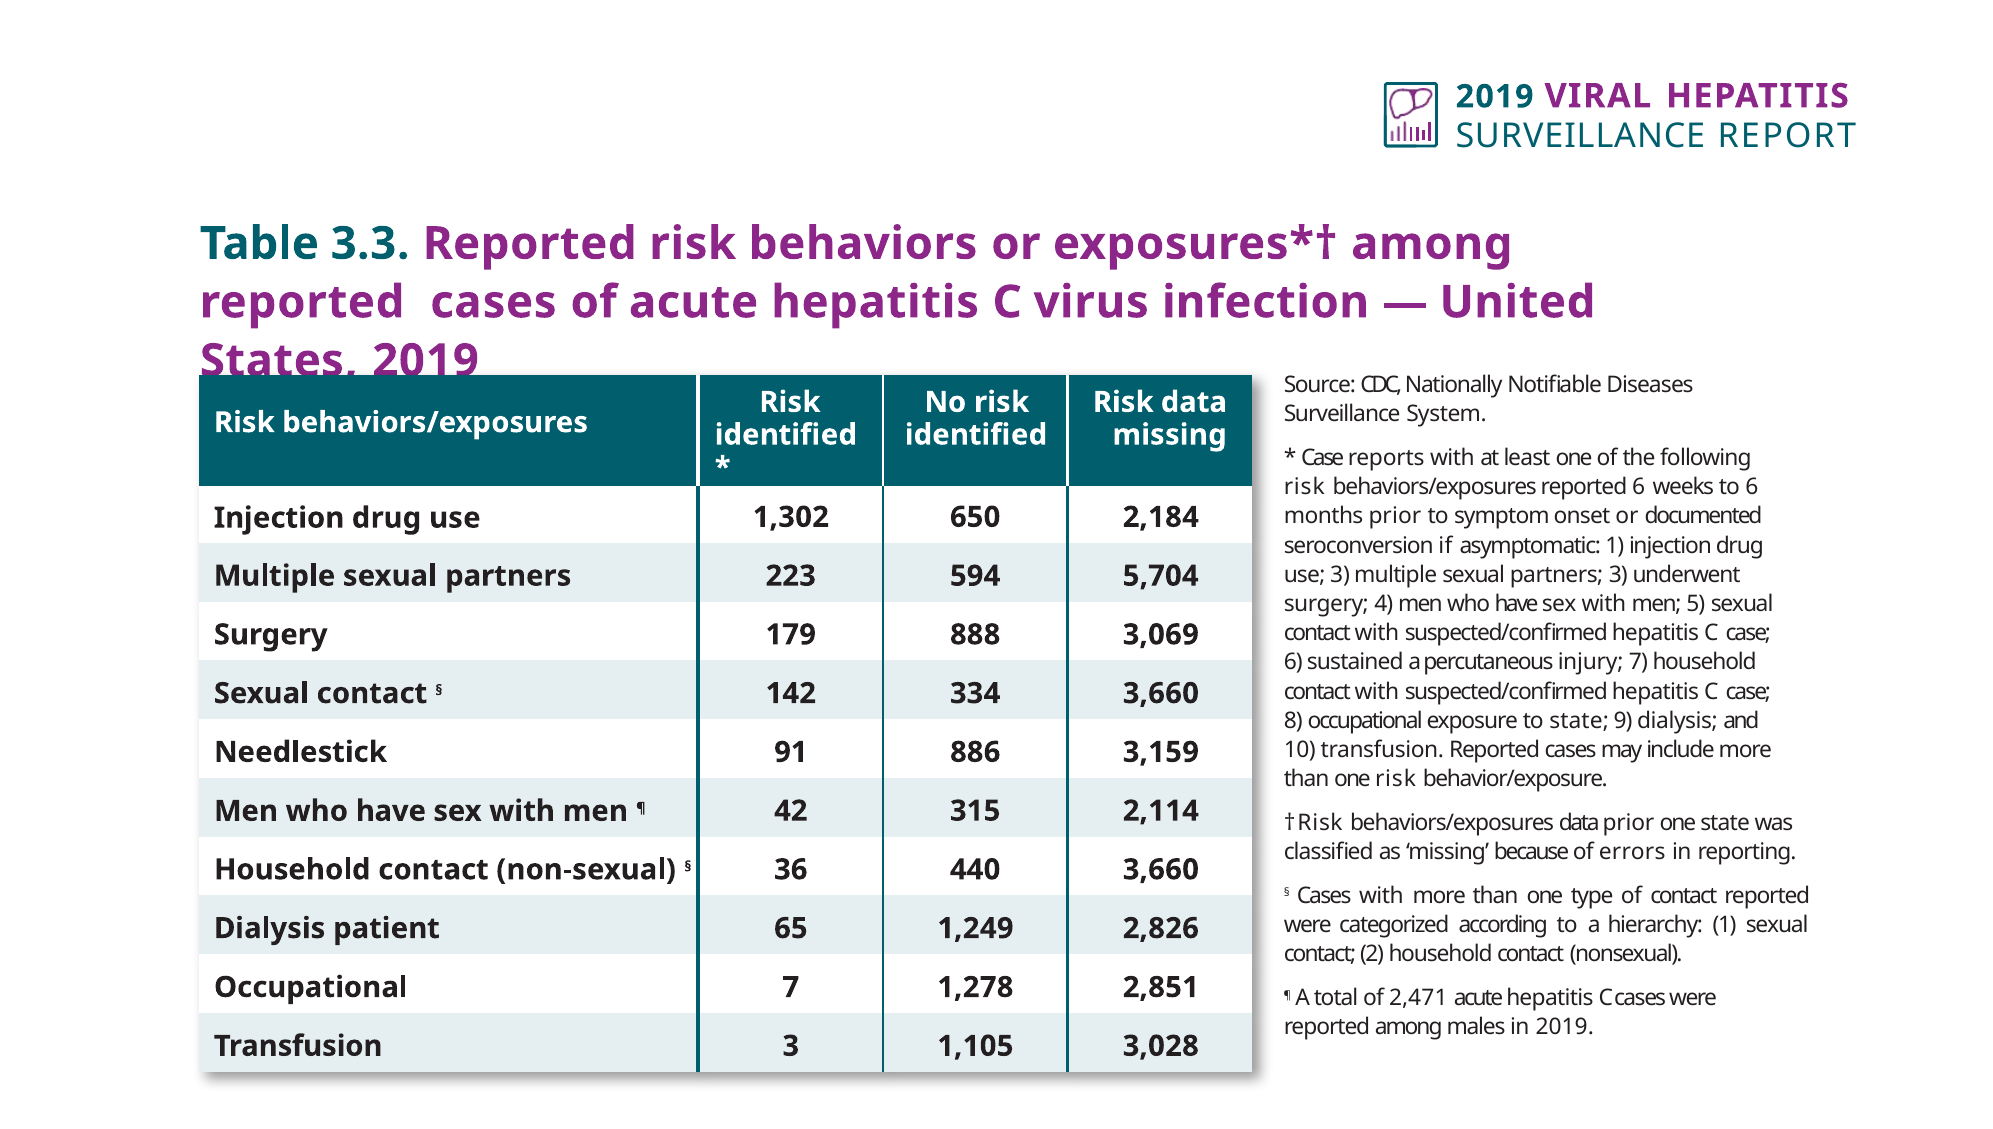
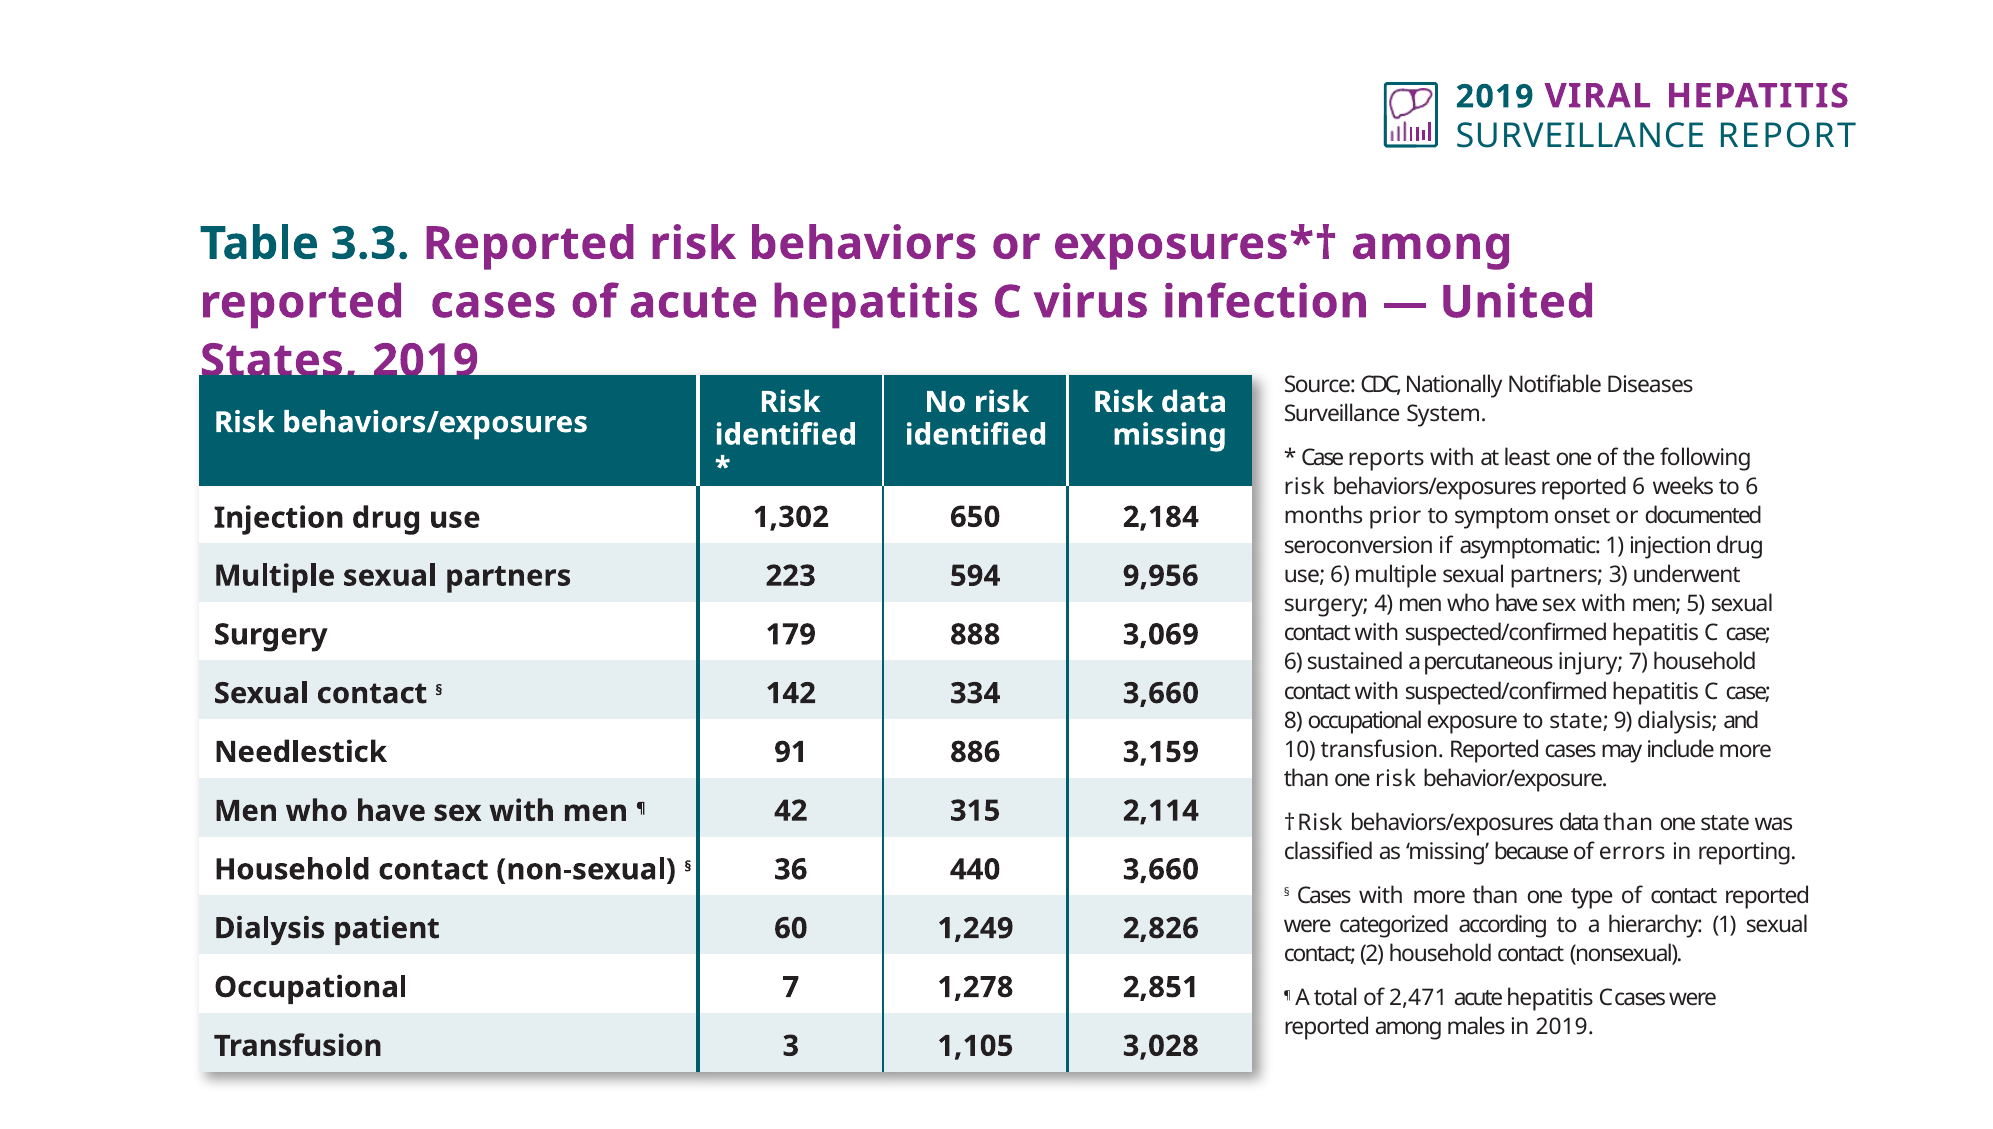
use 3: 3 -> 6
5,704: 5,704 -> 9,956
data prior: prior -> than
65: 65 -> 60
